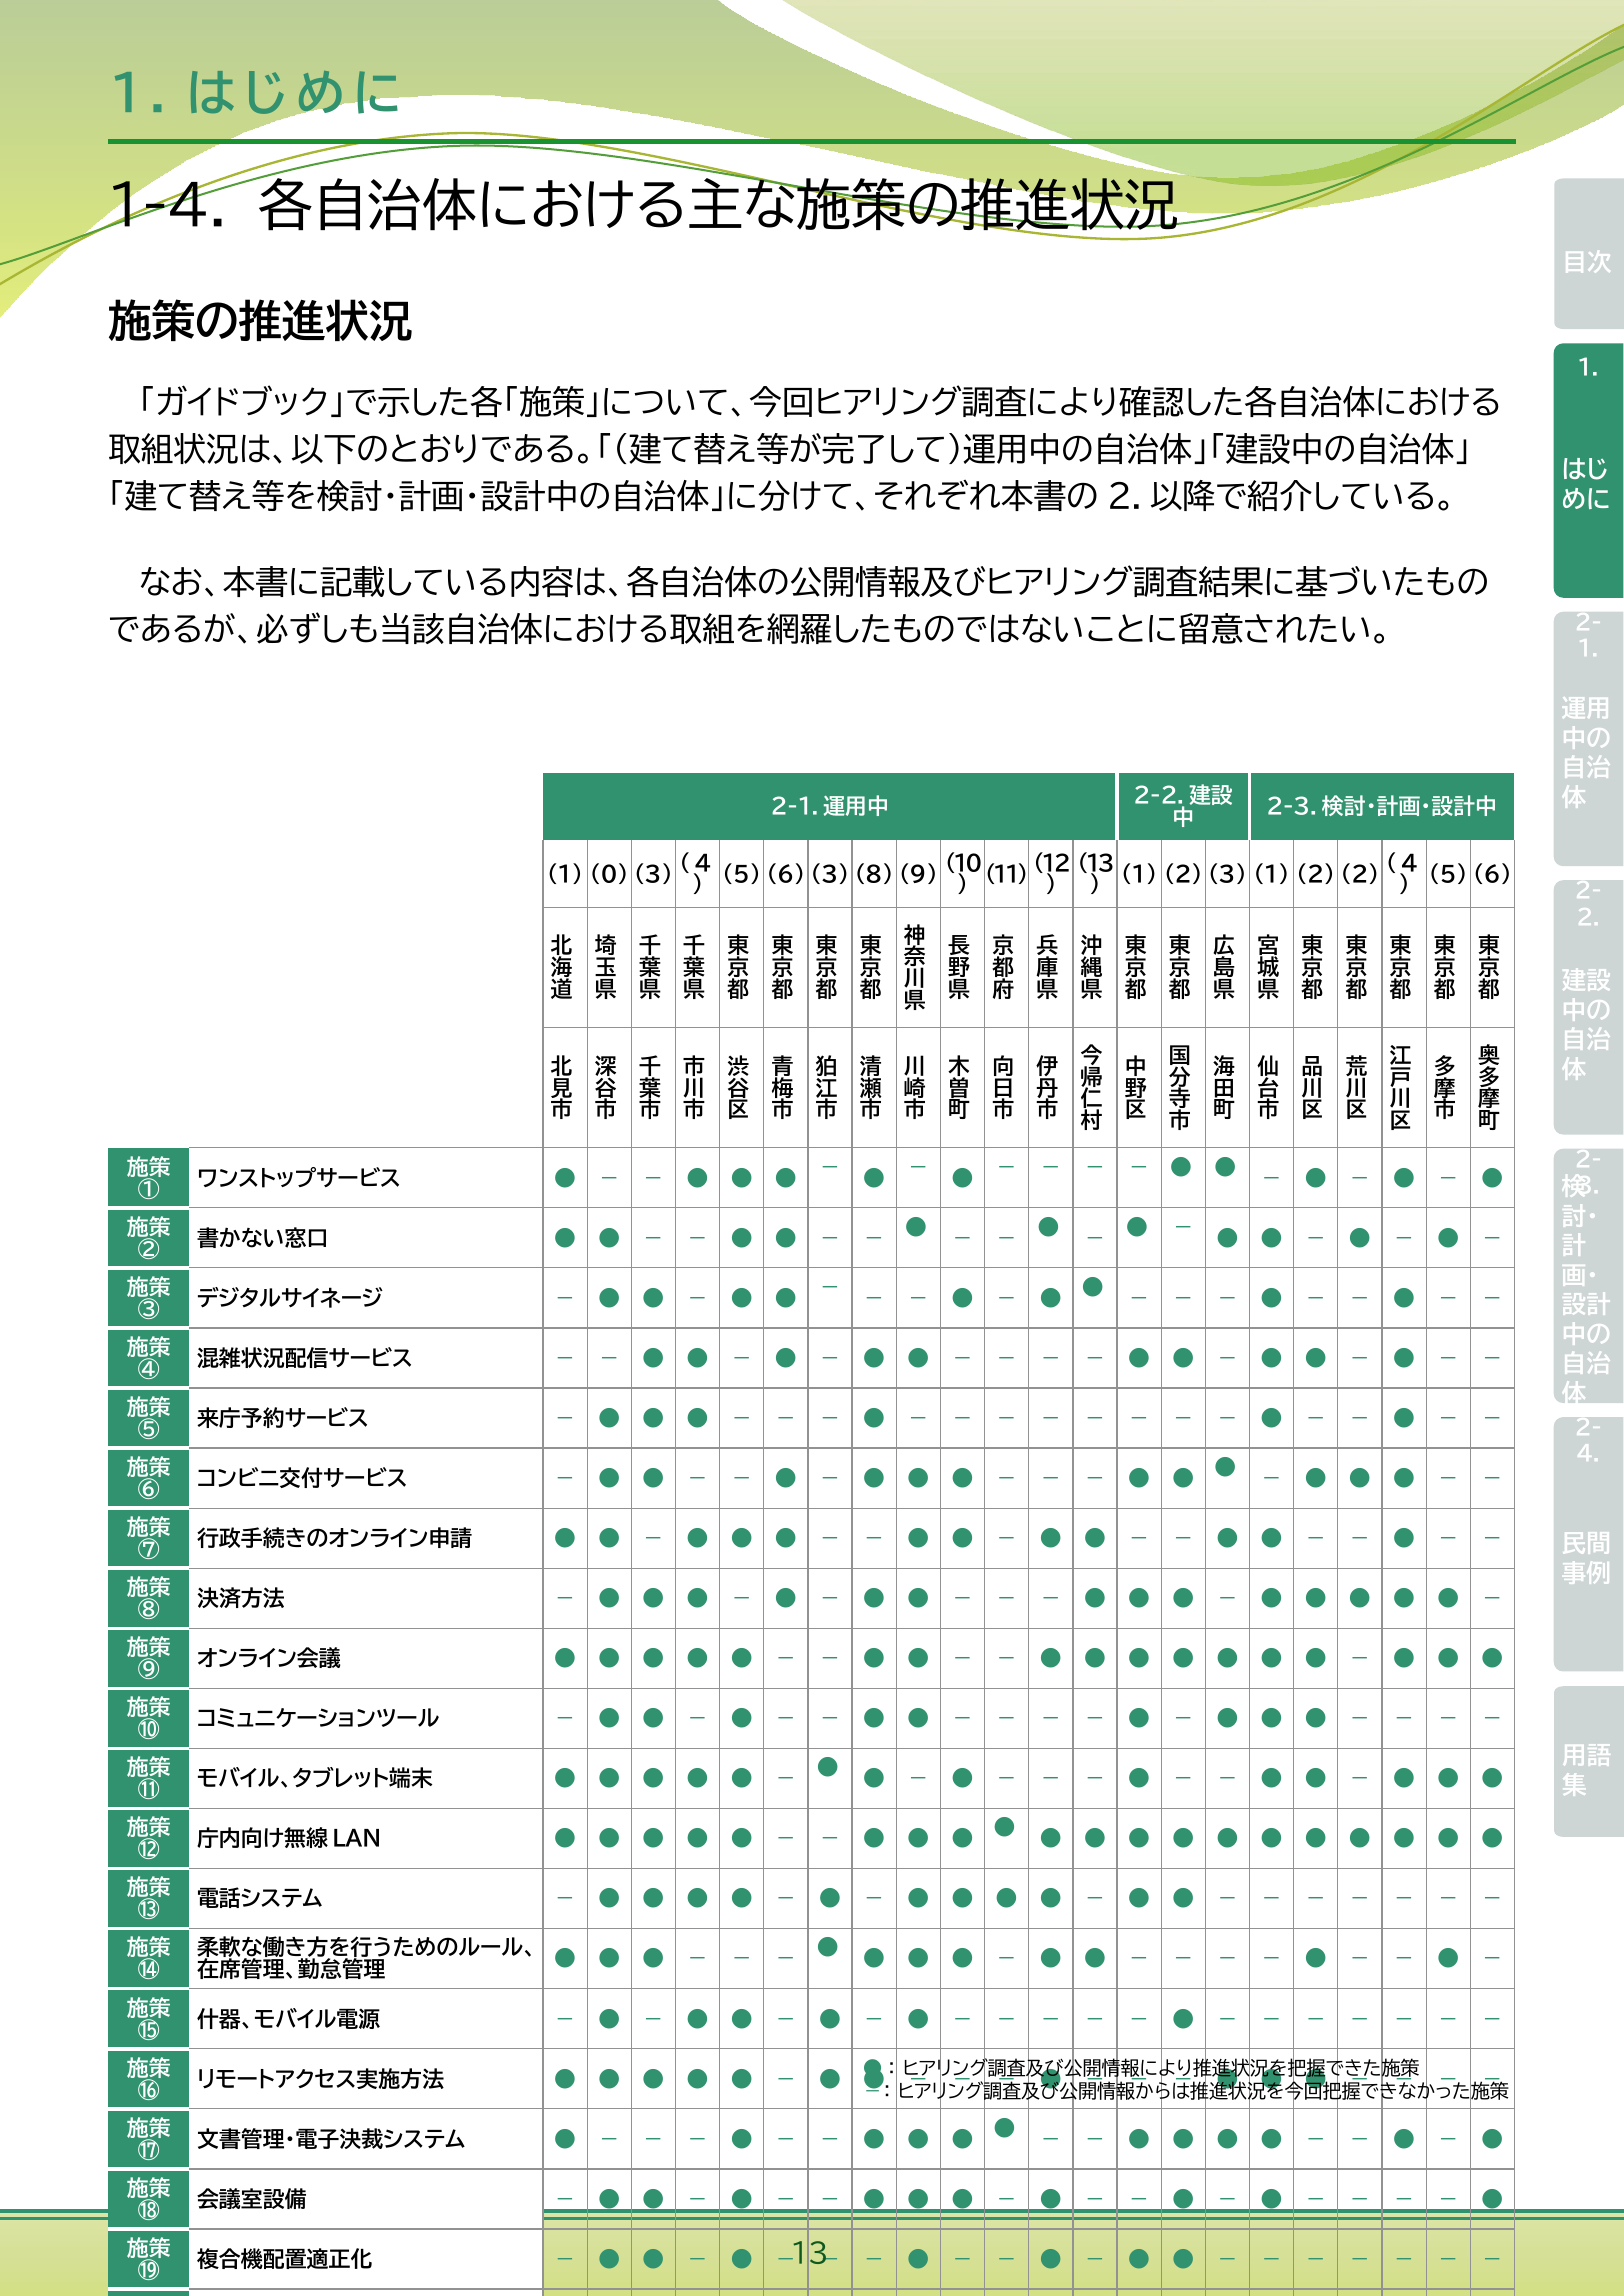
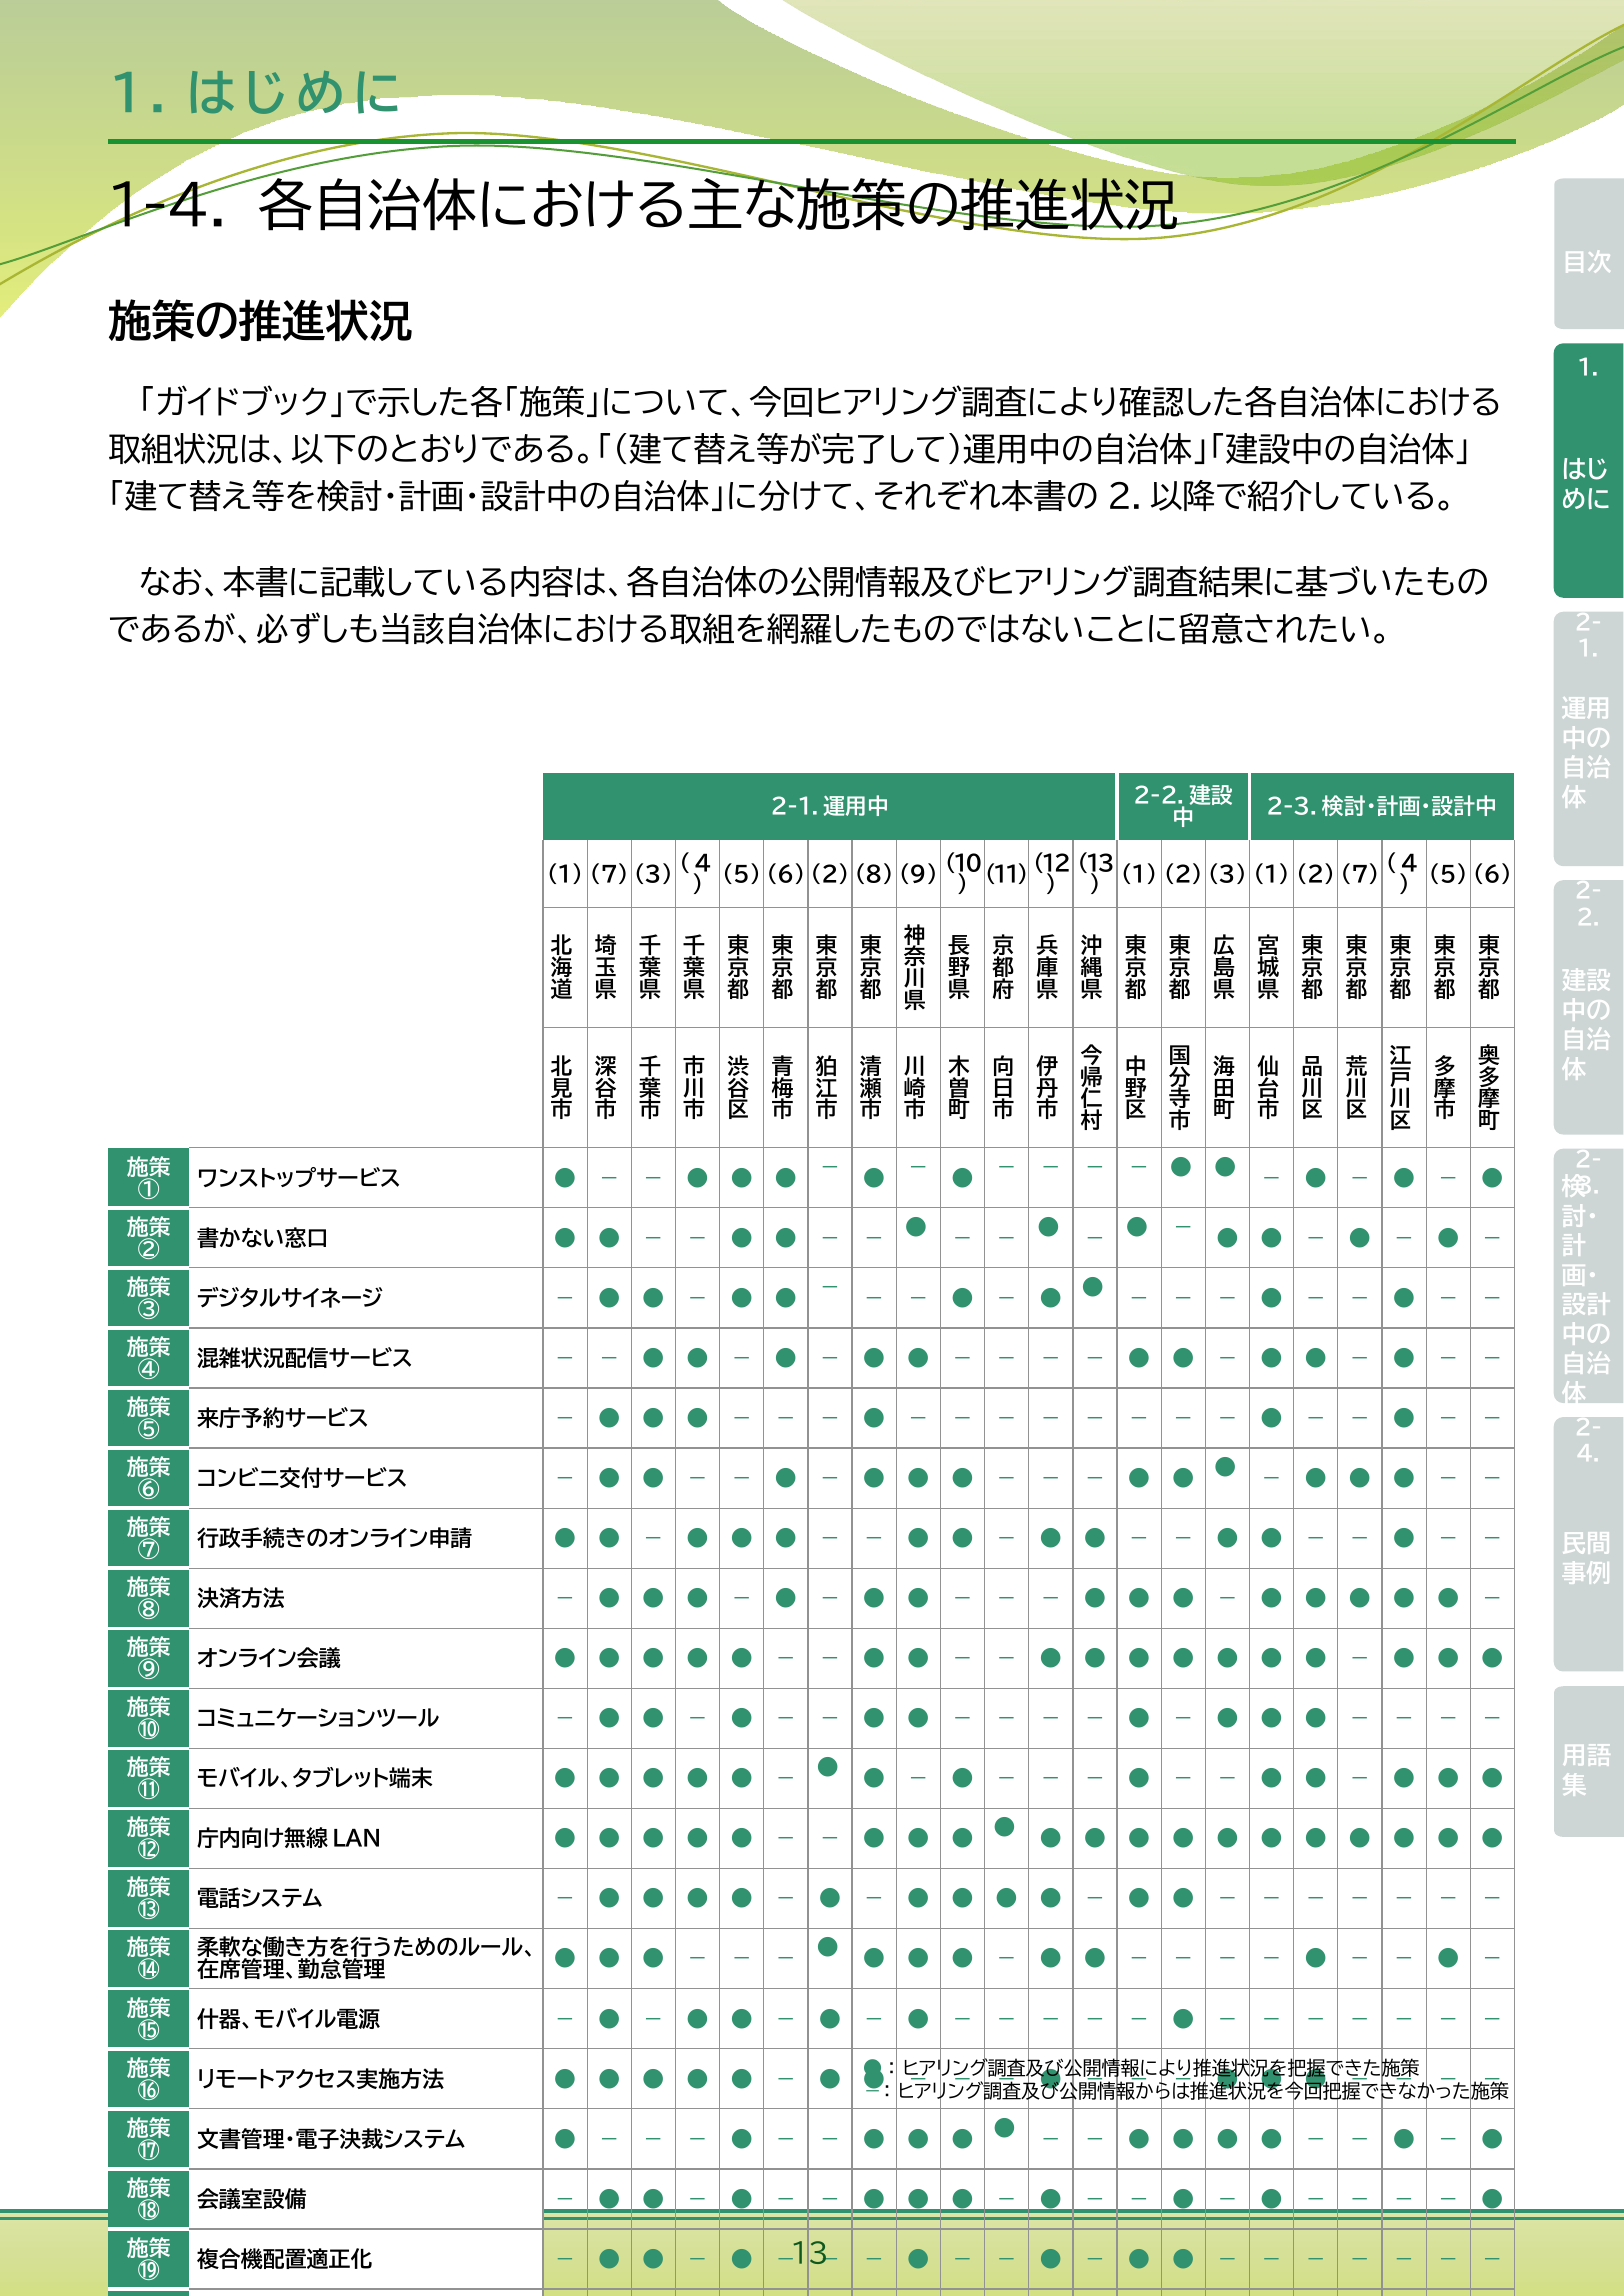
1 0: 0 -> 7
6 3: 3 -> 2
2 2: 2 -> 7
